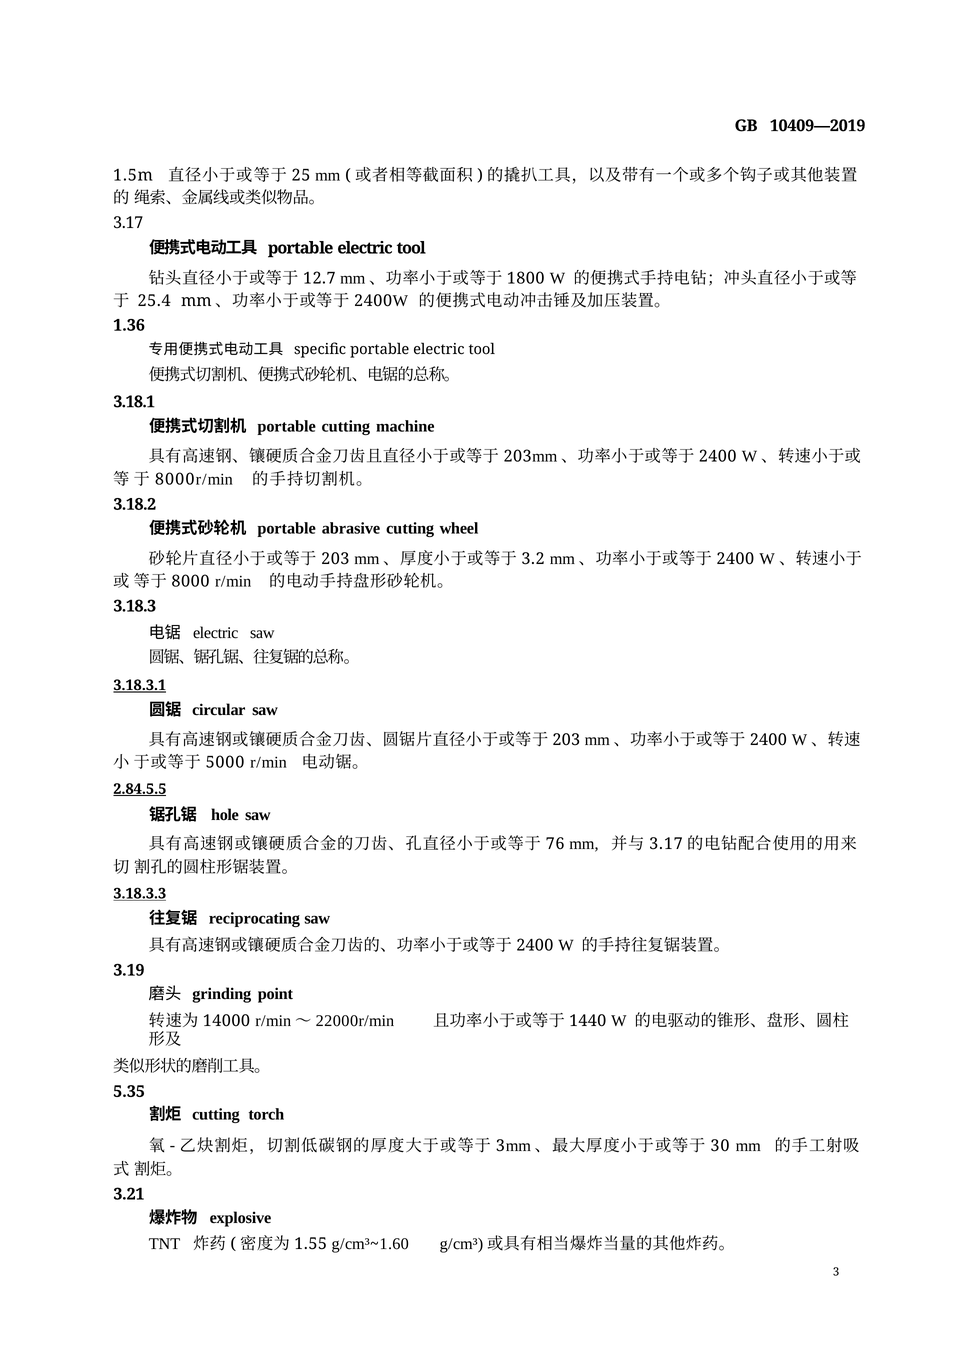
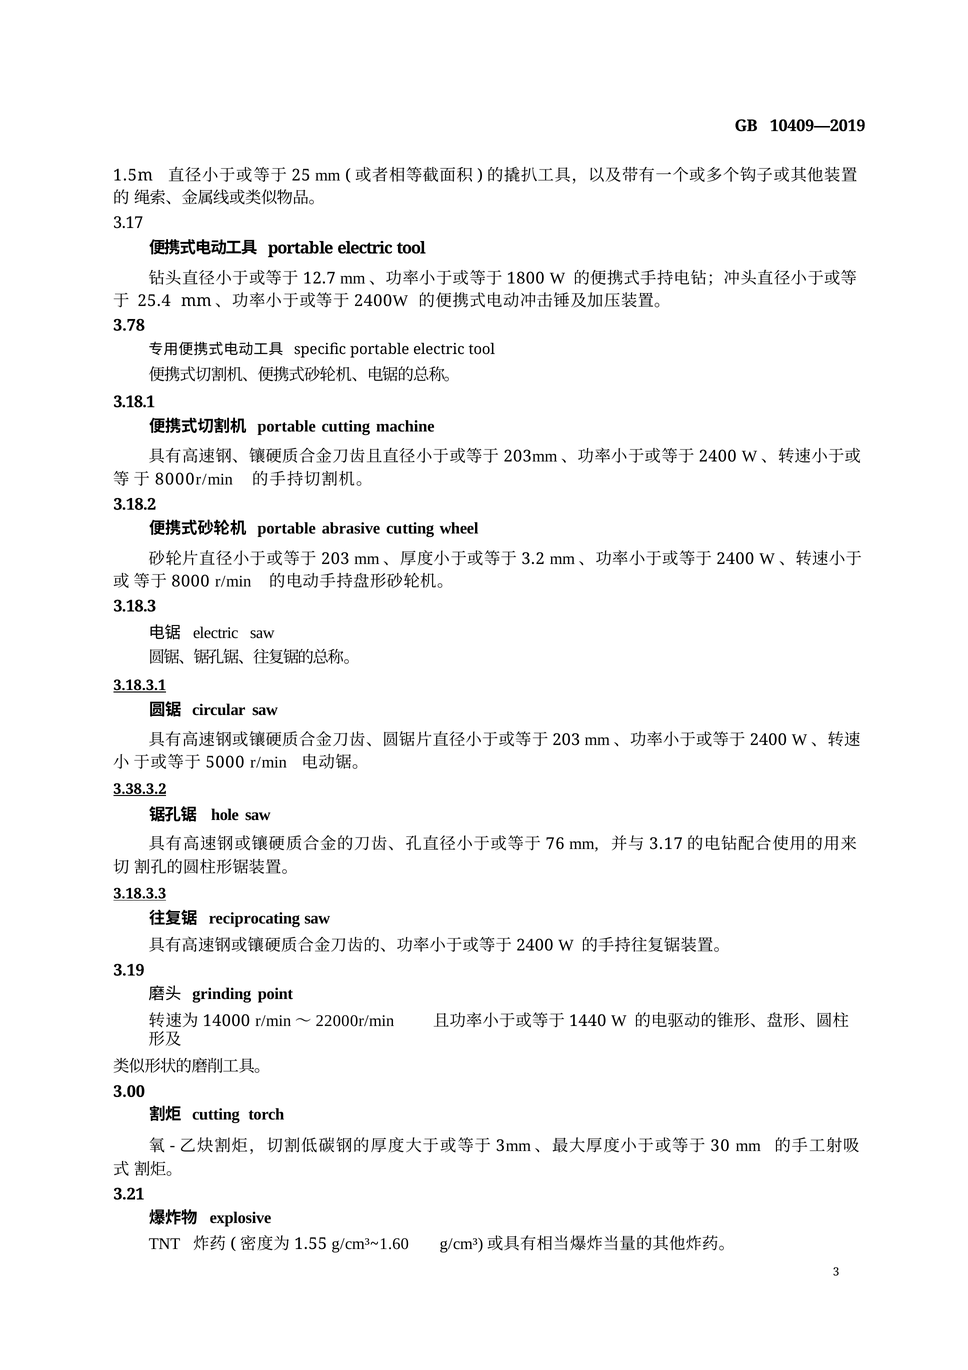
1.36: 1.36 -> 3.78
2.84.5.5: 2.84.5.5 -> 3.38.3.2
5.35: 5.35 -> 3.00
